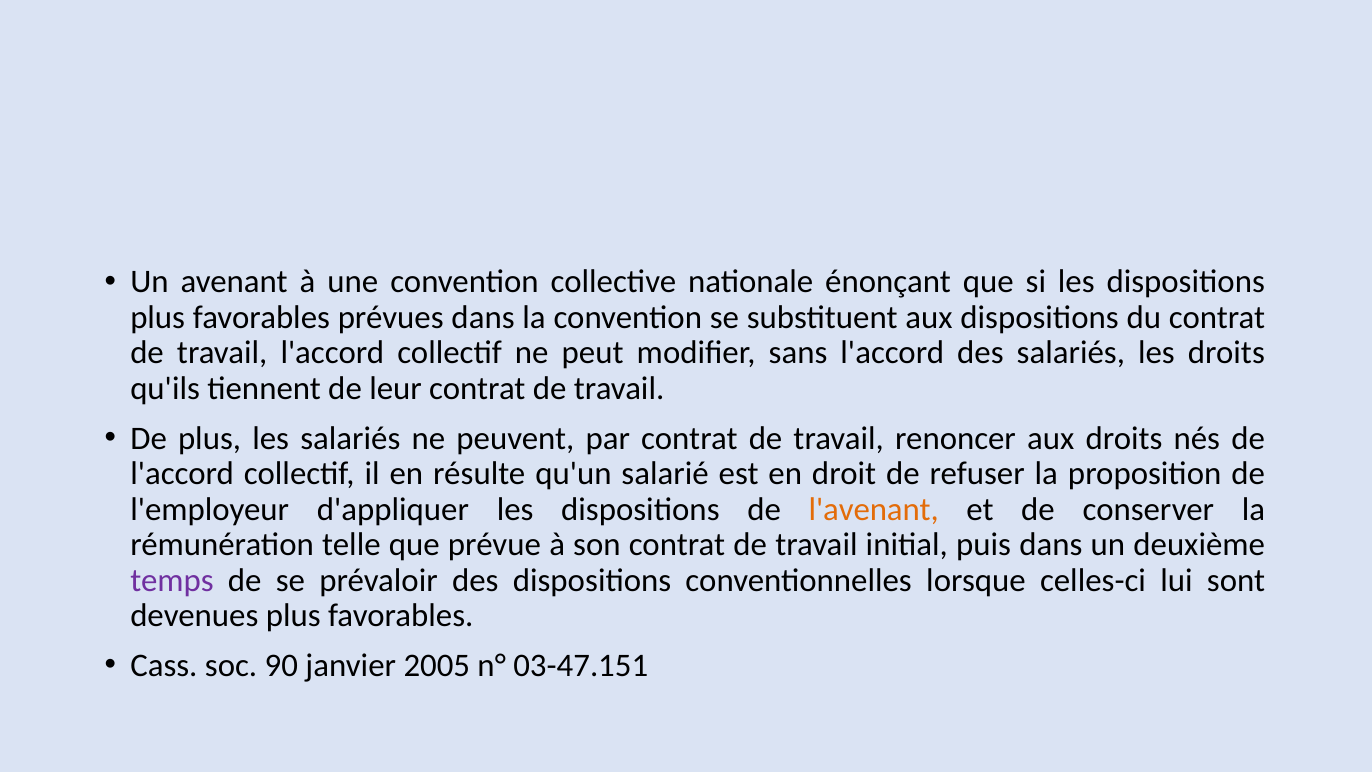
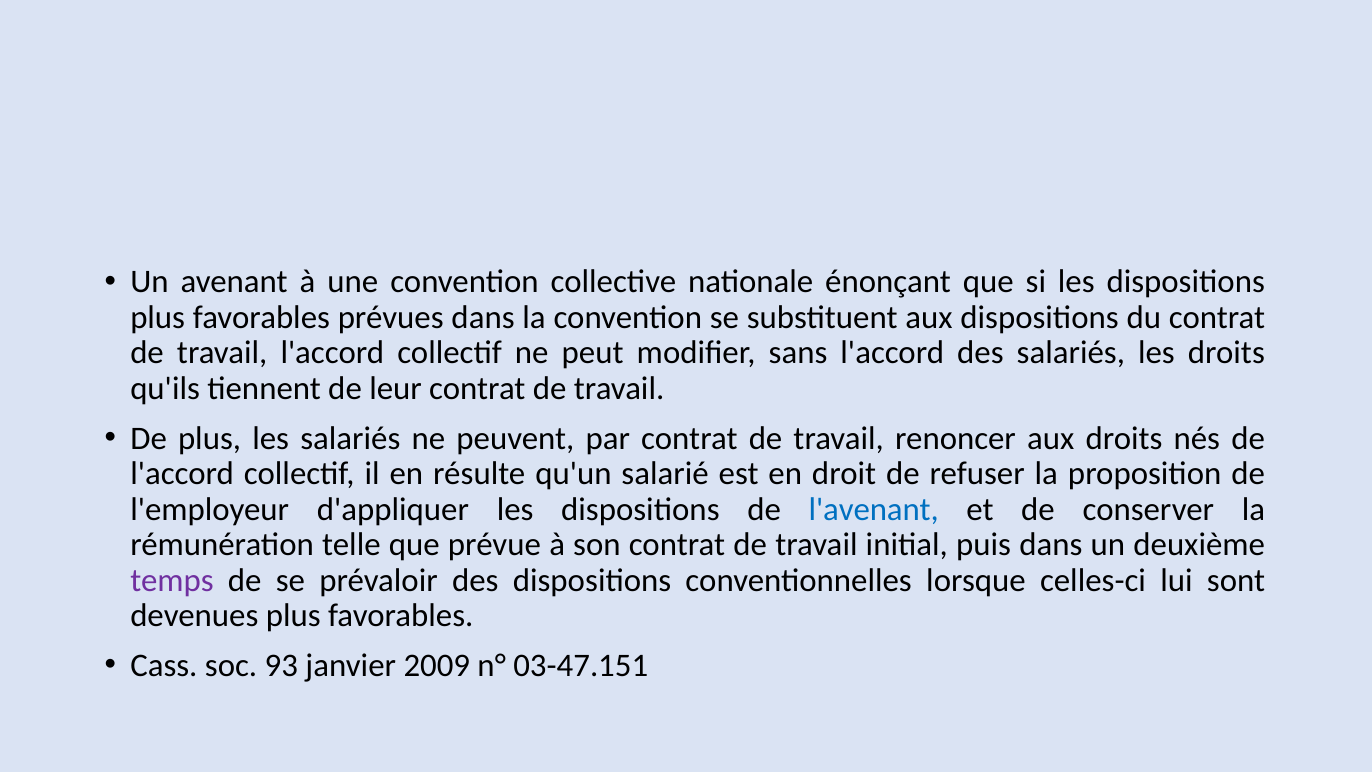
l'avenant colour: orange -> blue
90: 90 -> 93
2005: 2005 -> 2009
